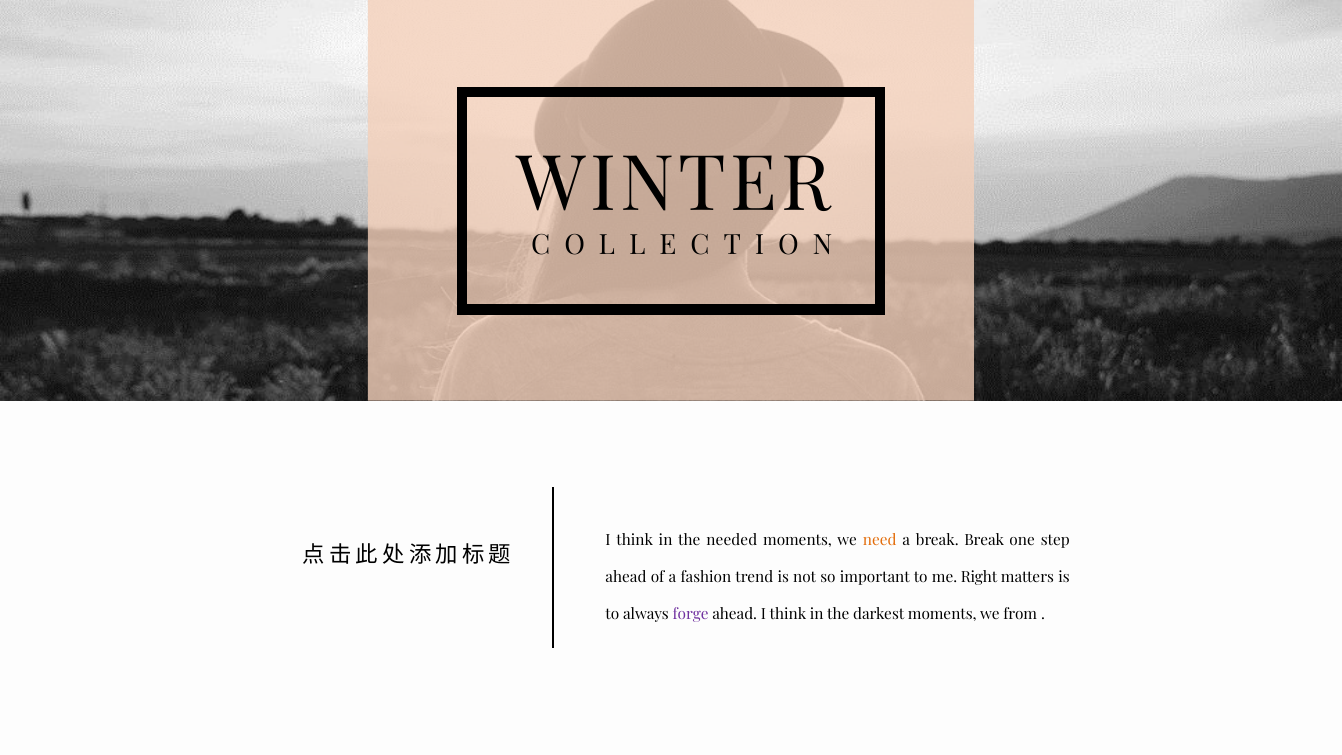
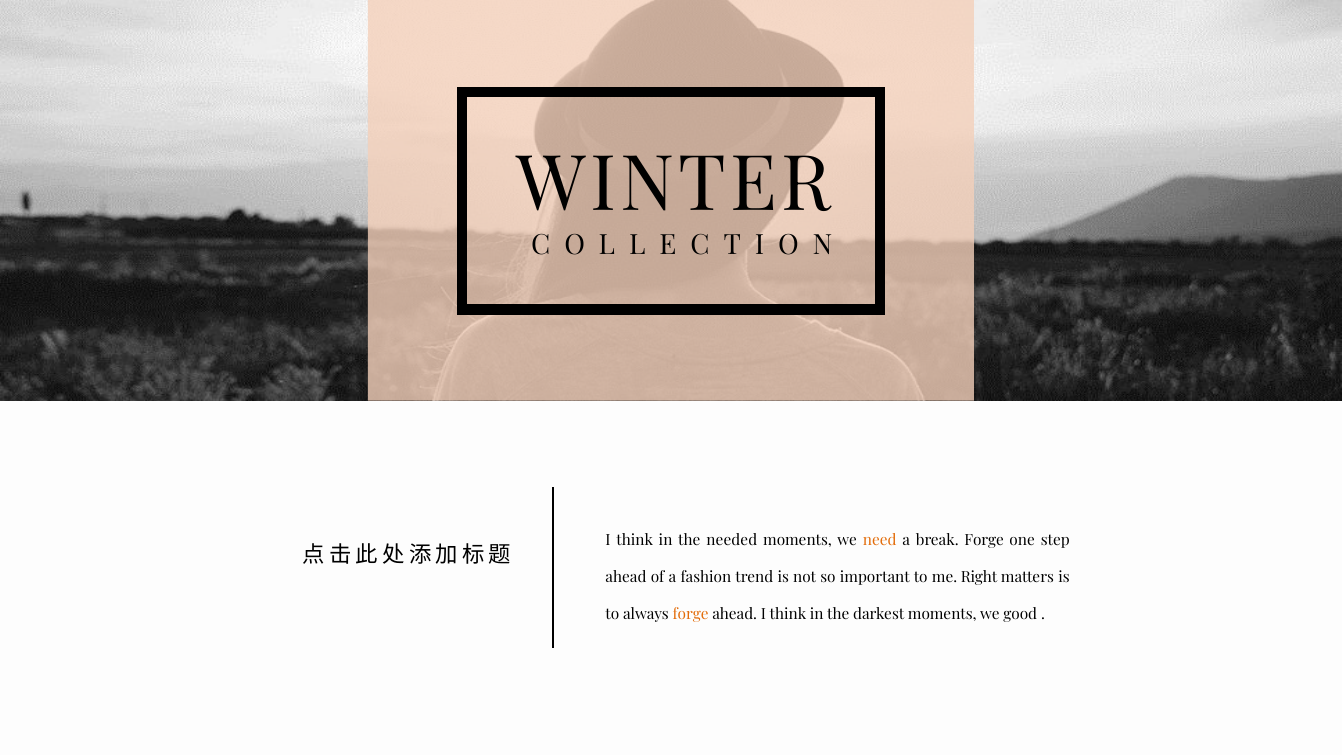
break Break: Break -> Forge
forge at (691, 614) colour: purple -> orange
from: from -> good
